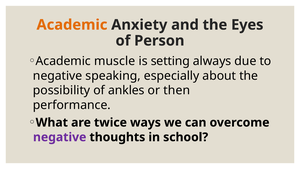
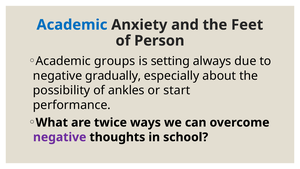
Academic at (72, 25) colour: orange -> blue
Eyes: Eyes -> Feet
muscle: muscle -> groups
speaking: speaking -> gradually
then: then -> start
